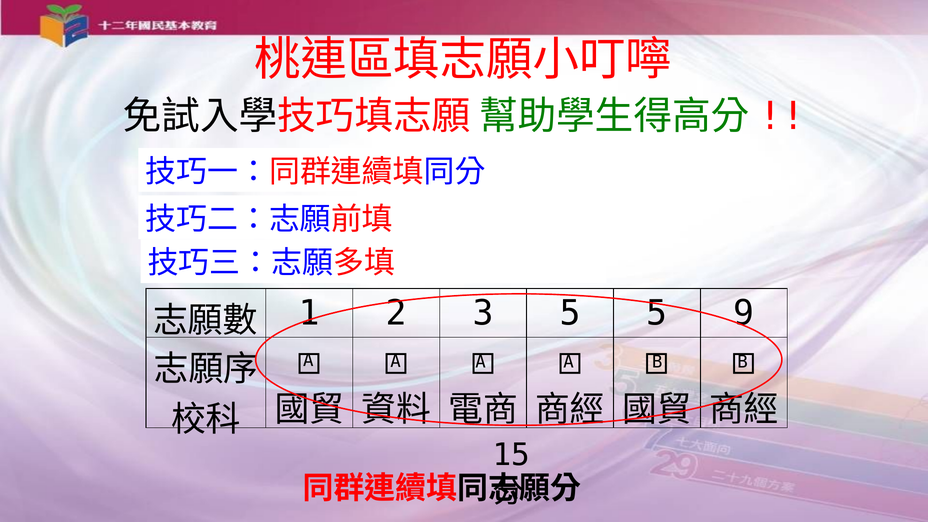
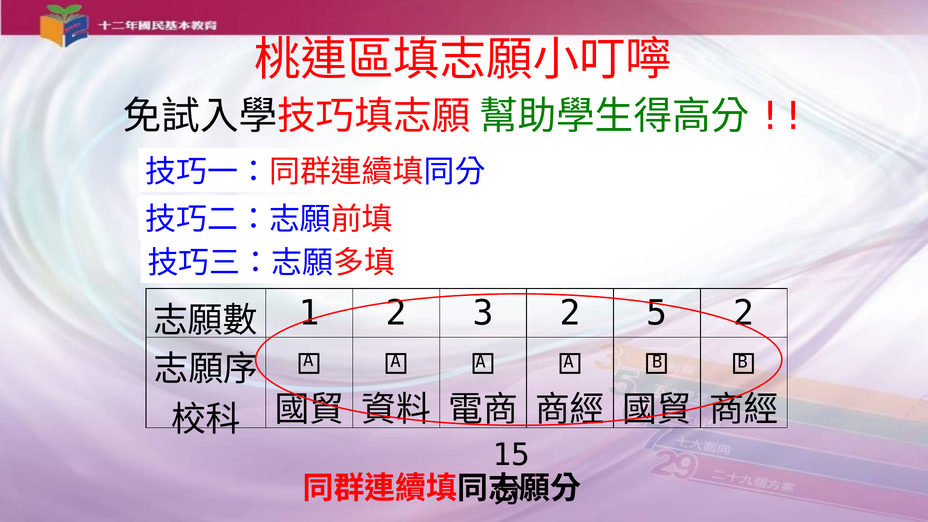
3 5: 5 -> 2
5 9: 9 -> 2
